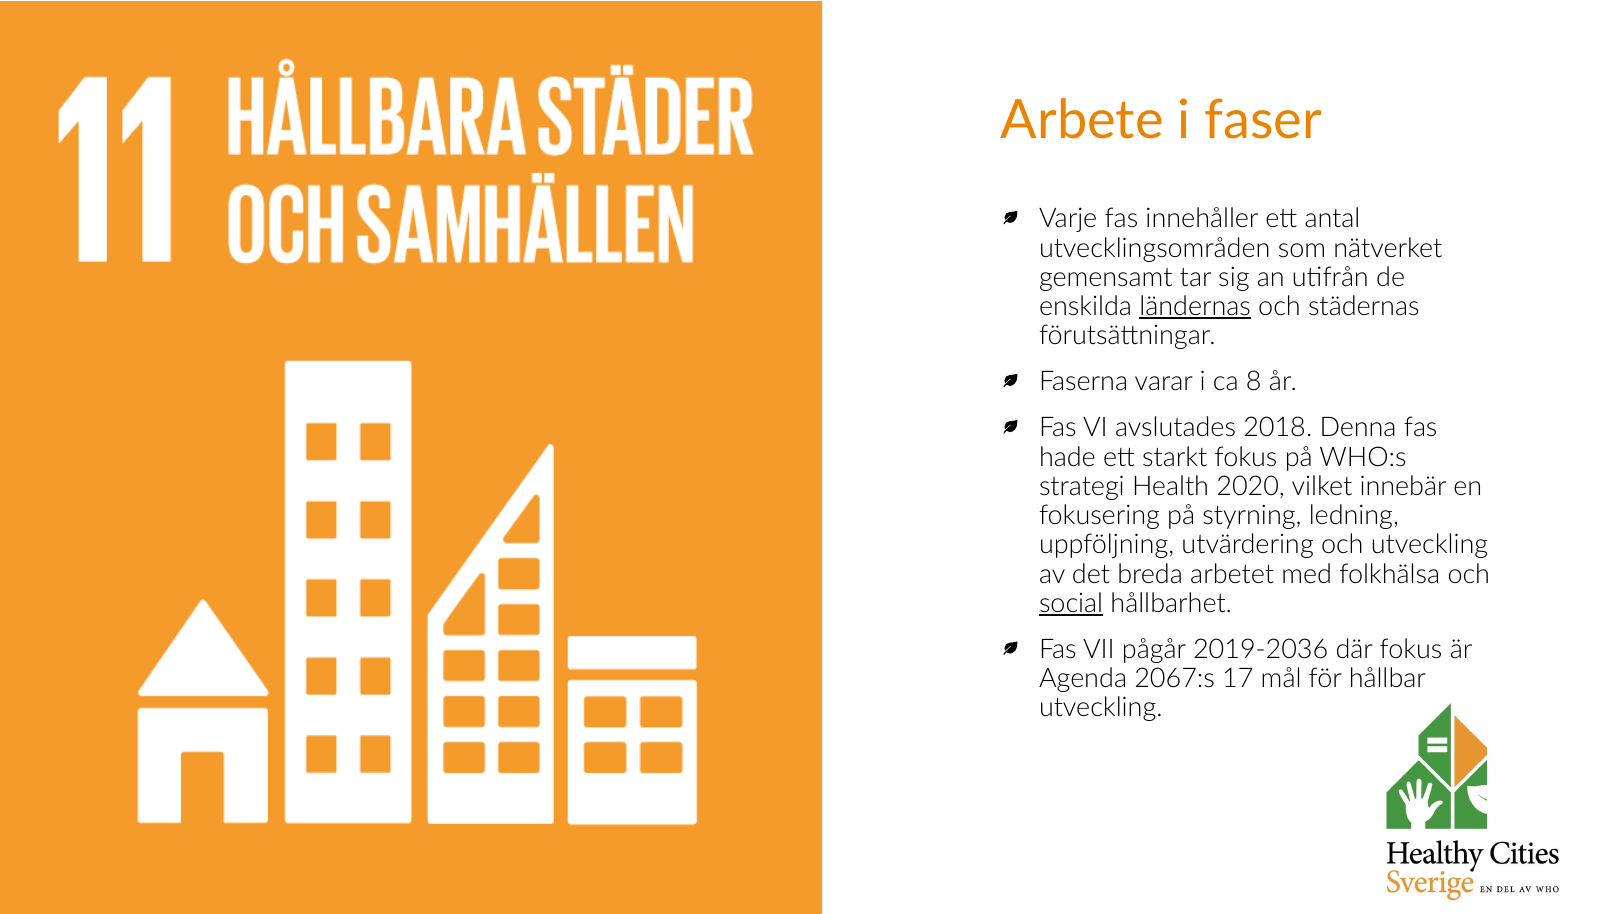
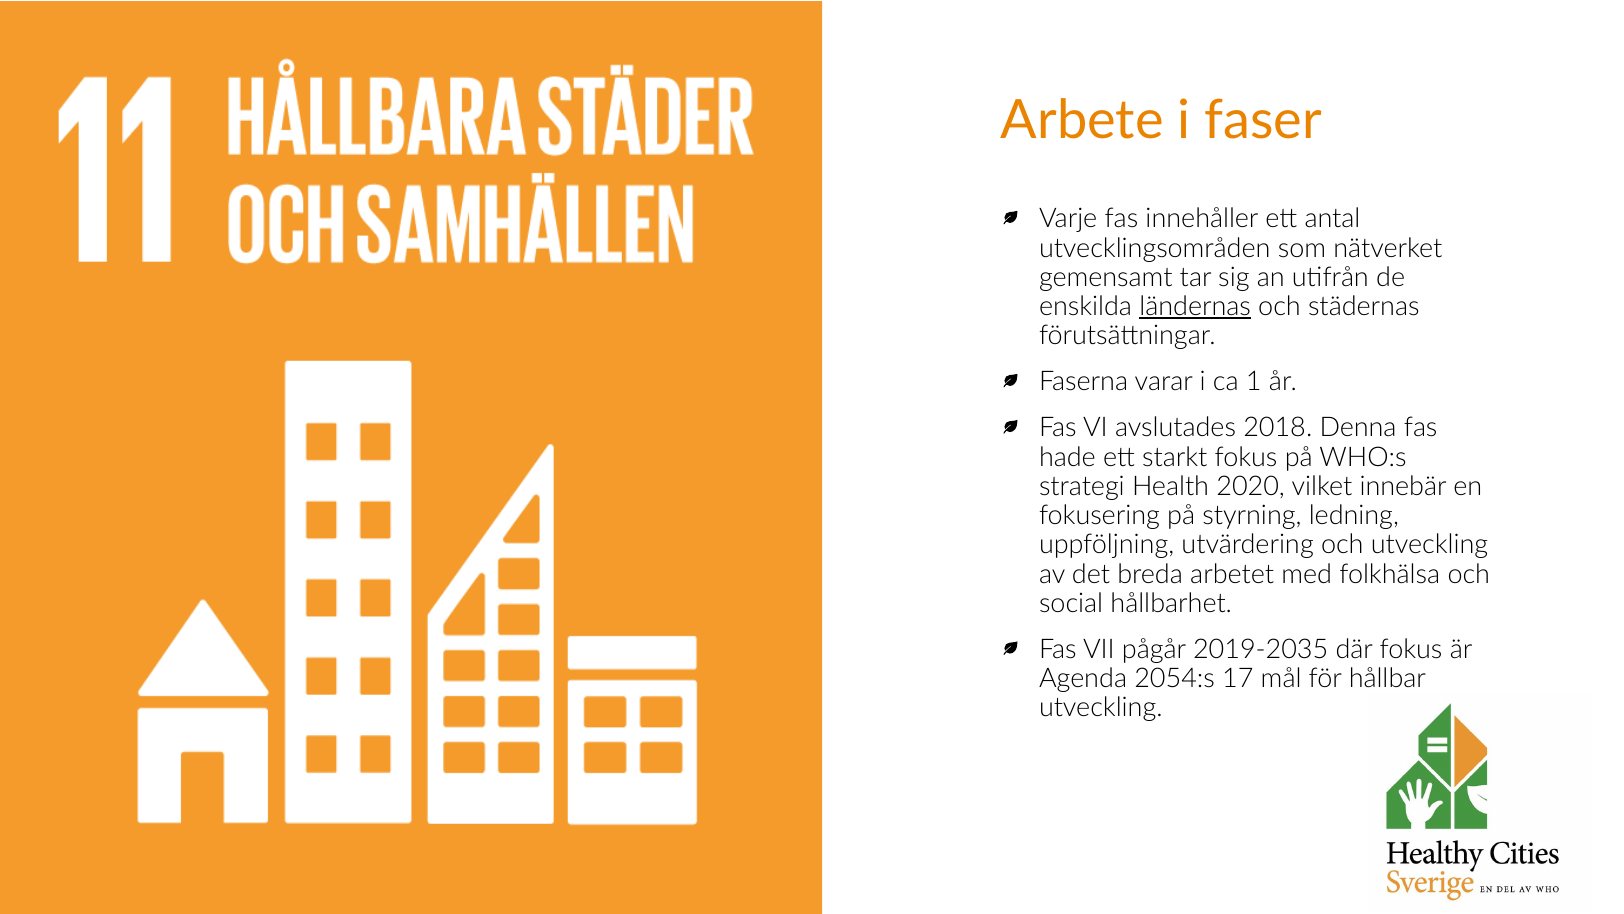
8: 8 -> 1
social underline: present -> none
2019-2036: 2019-2036 -> 2019-2035
2067:s: 2067:s -> 2054:s
